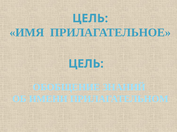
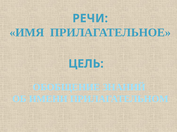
ЦЕЛЬ at (90, 18): ЦЕЛЬ -> РЕЧИ
